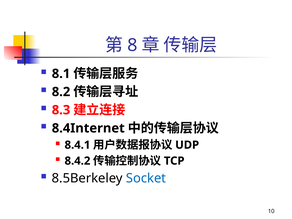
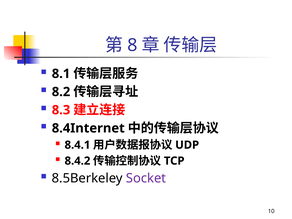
Socket colour: blue -> purple
